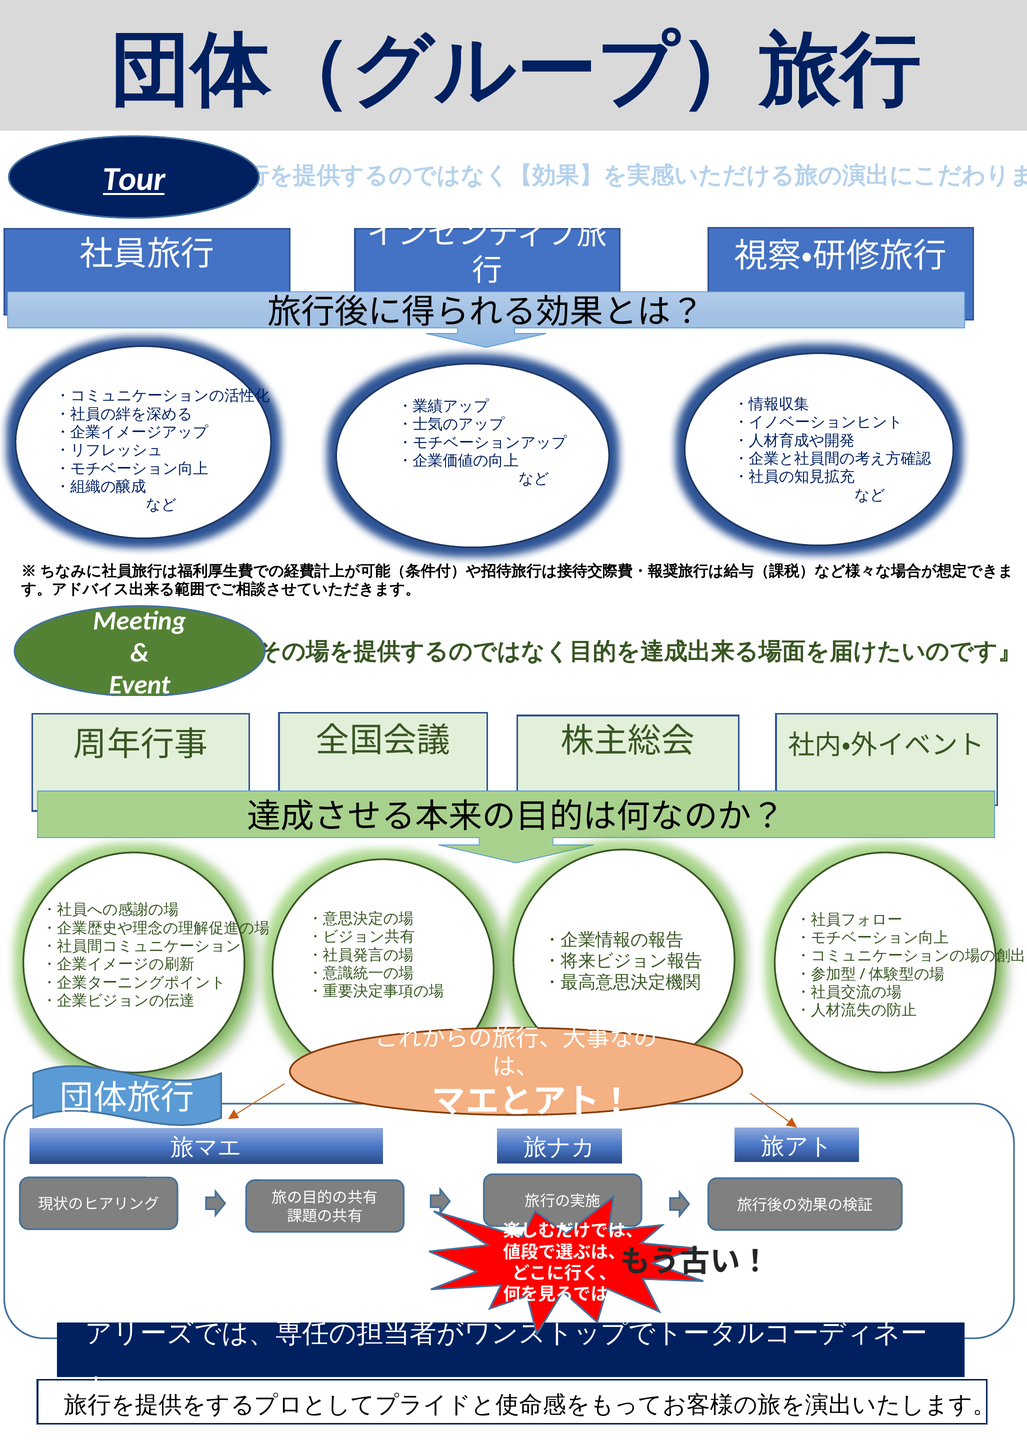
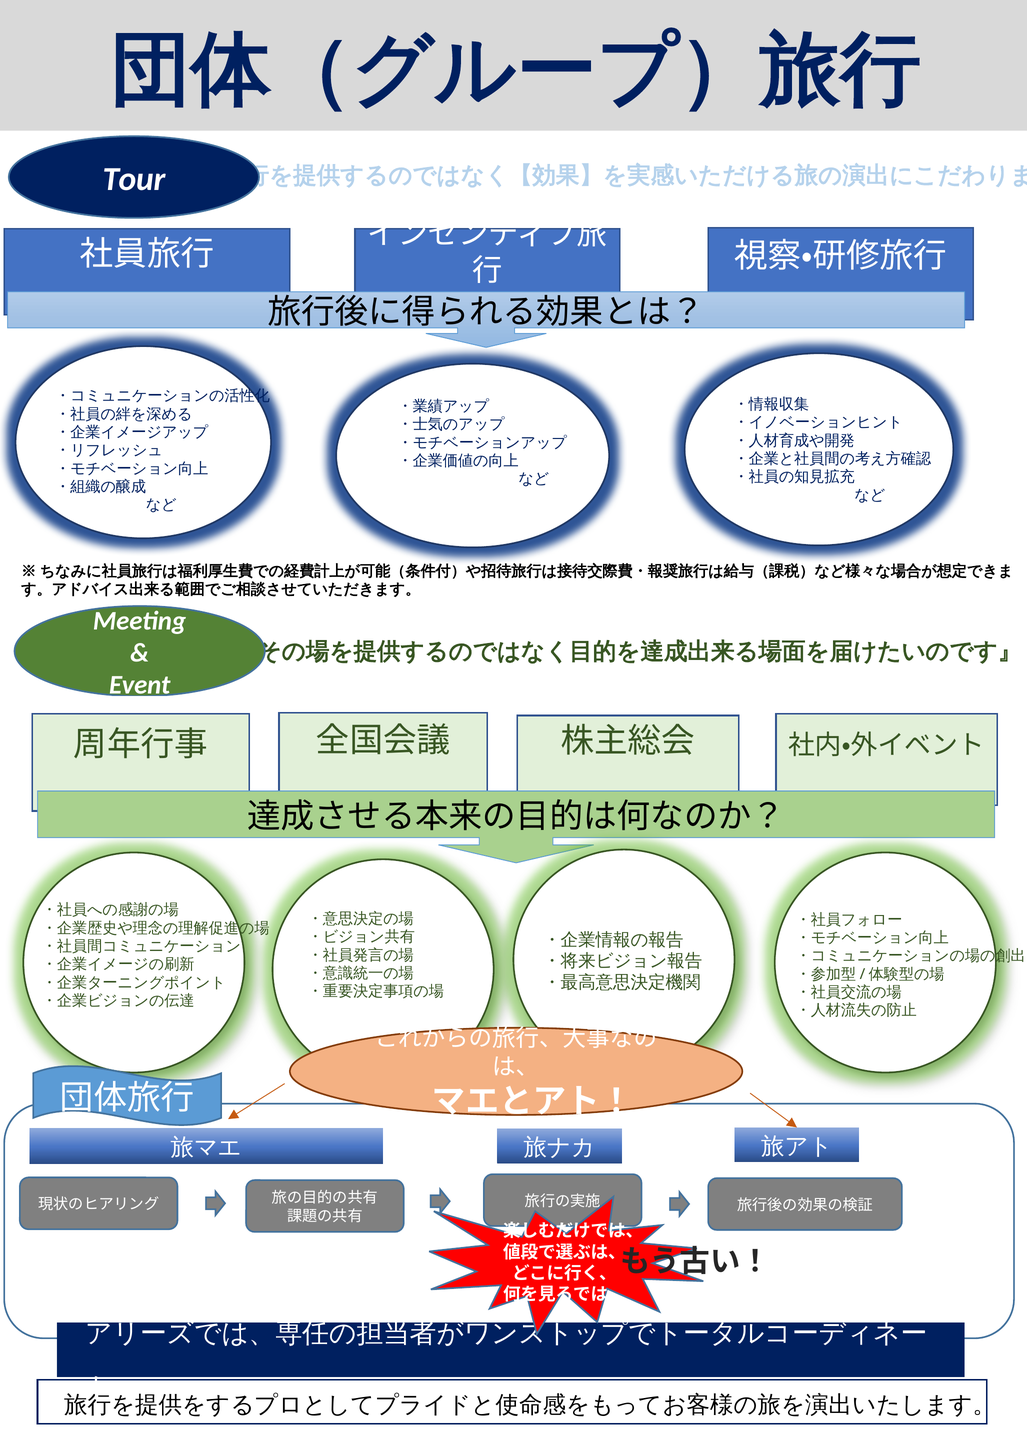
Tour underline: present -> none
